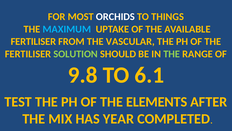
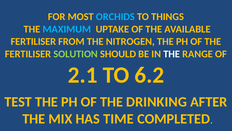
ORCHIDS colour: white -> light blue
VASCULAR: VASCULAR -> NITROGEN
THE at (172, 54) colour: light green -> white
9.8: 9.8 -> 2.1
6.1: 6.1 -> 6.2
ELEMENTS: ELEMENTS -> DRINKING
YEAR: YEAR -> TIME
